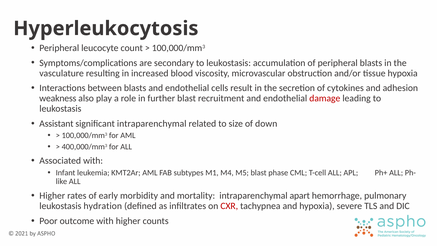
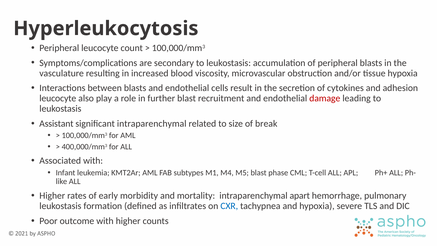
weakness at (58, 98): weakness -> leucocyte
down: down -> break
hydration: hydration -> formation
CXR colour: red -> blue
